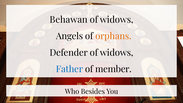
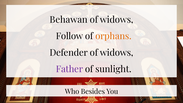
Angels: Angels -> Follow
Father colour: blue -> purple
member: member -> sunlight
